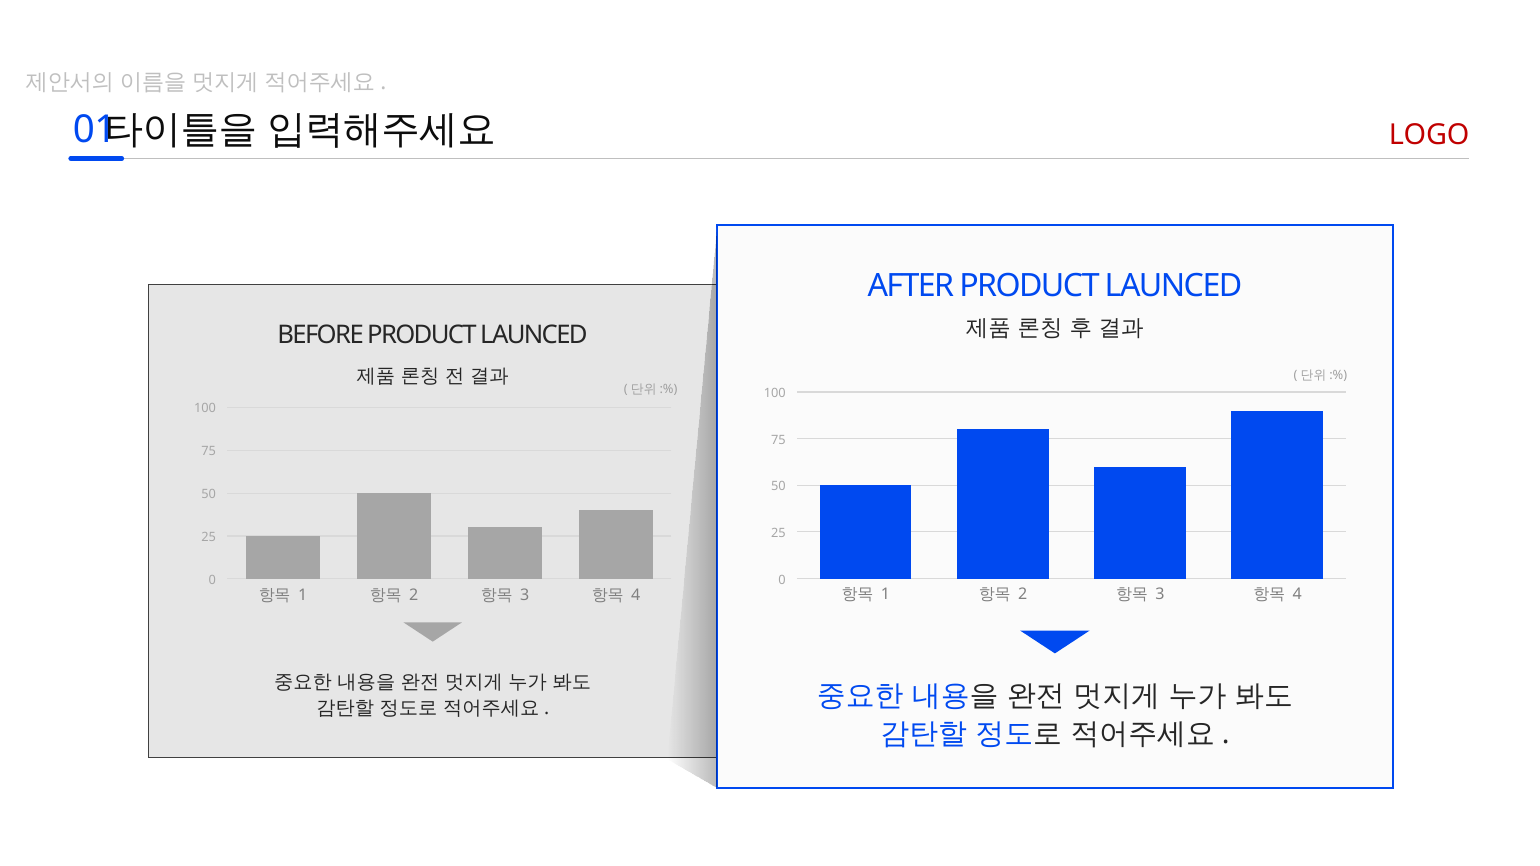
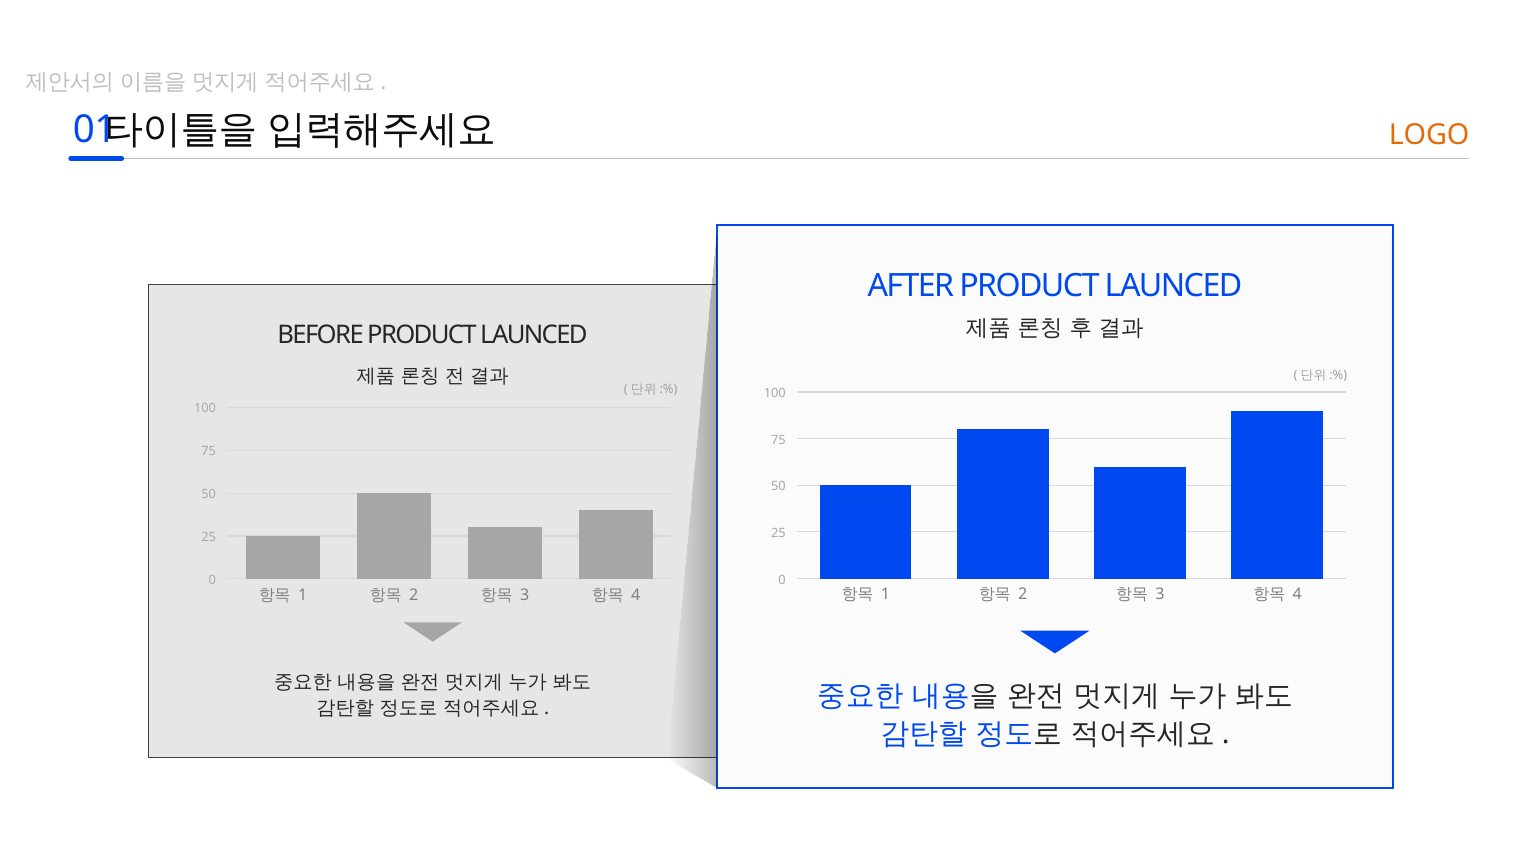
LOGO colour: red -> orange
